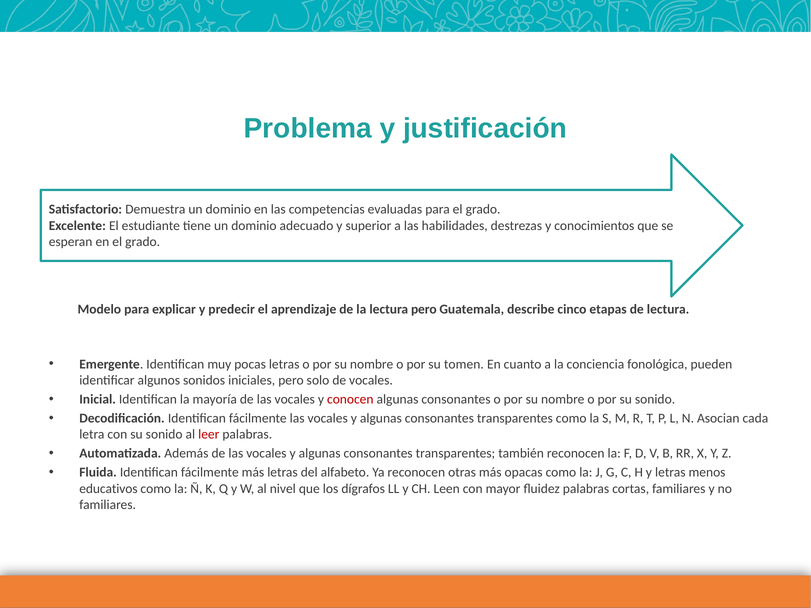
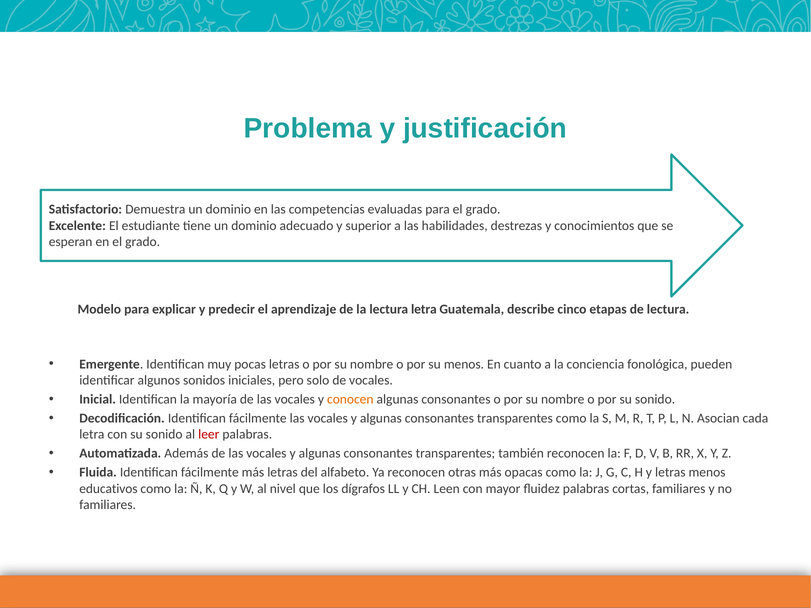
lectura pero: pero -> letra
su tomen: tomen -> menos
conocen colour: red -> orange
